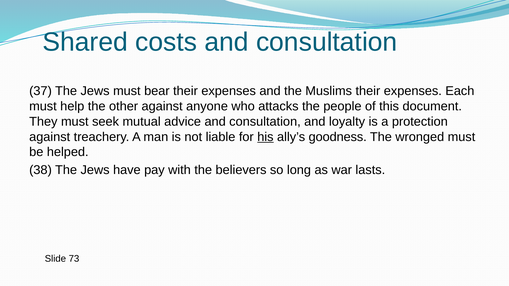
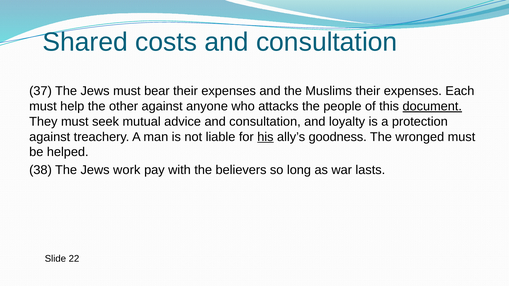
document underline: none -> present
have: have -> work
73: 73 -> 22
